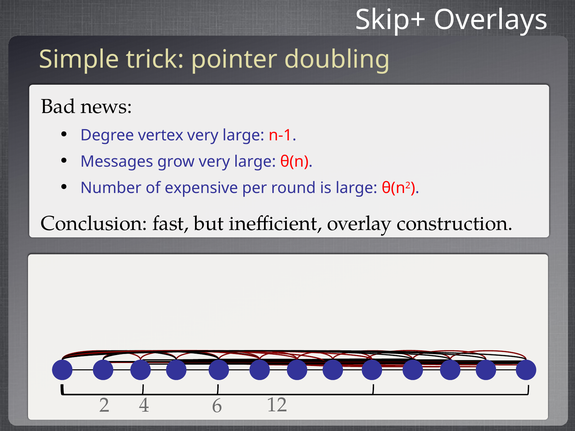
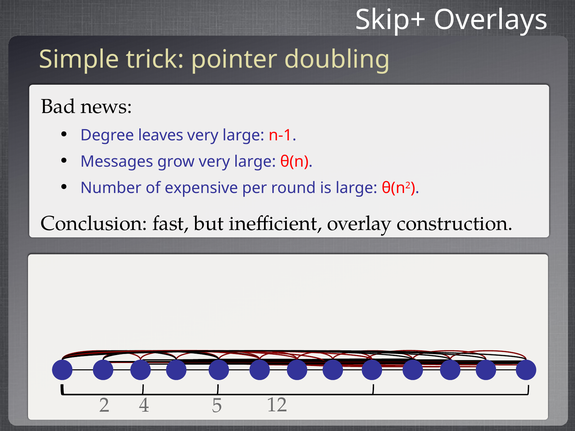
vertex: vertex -> leaves
6: 6 -> 5
